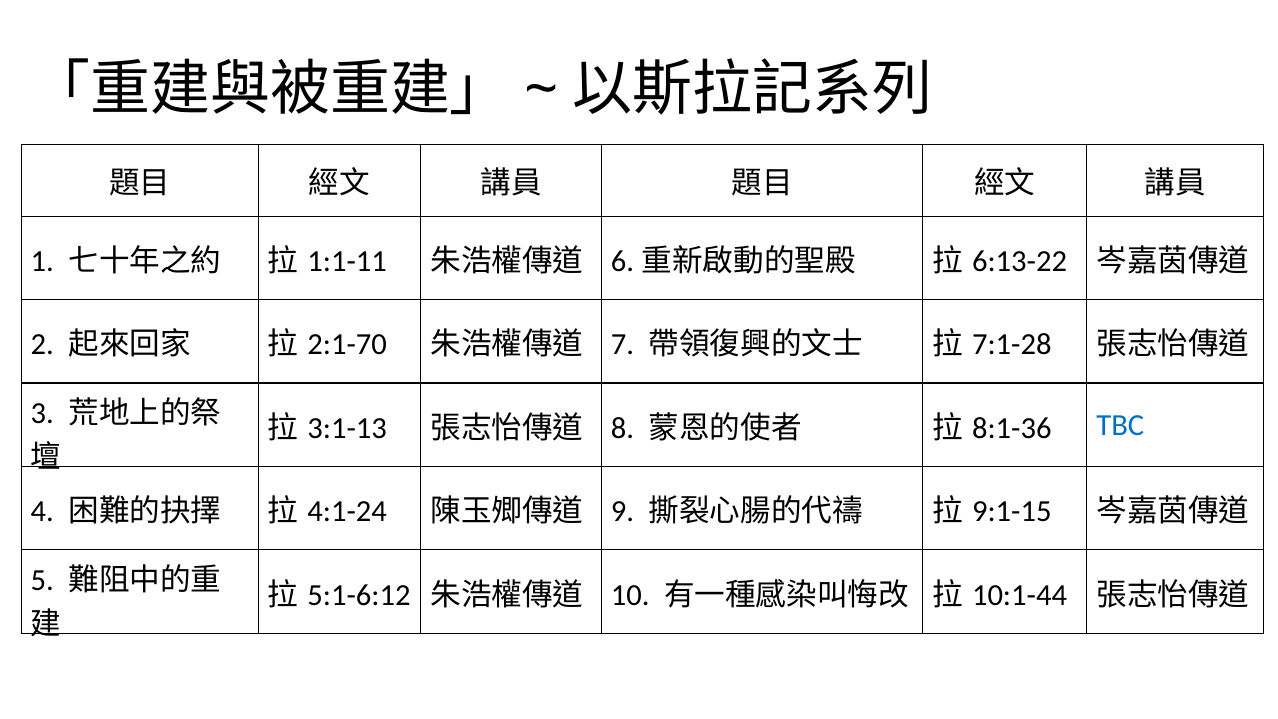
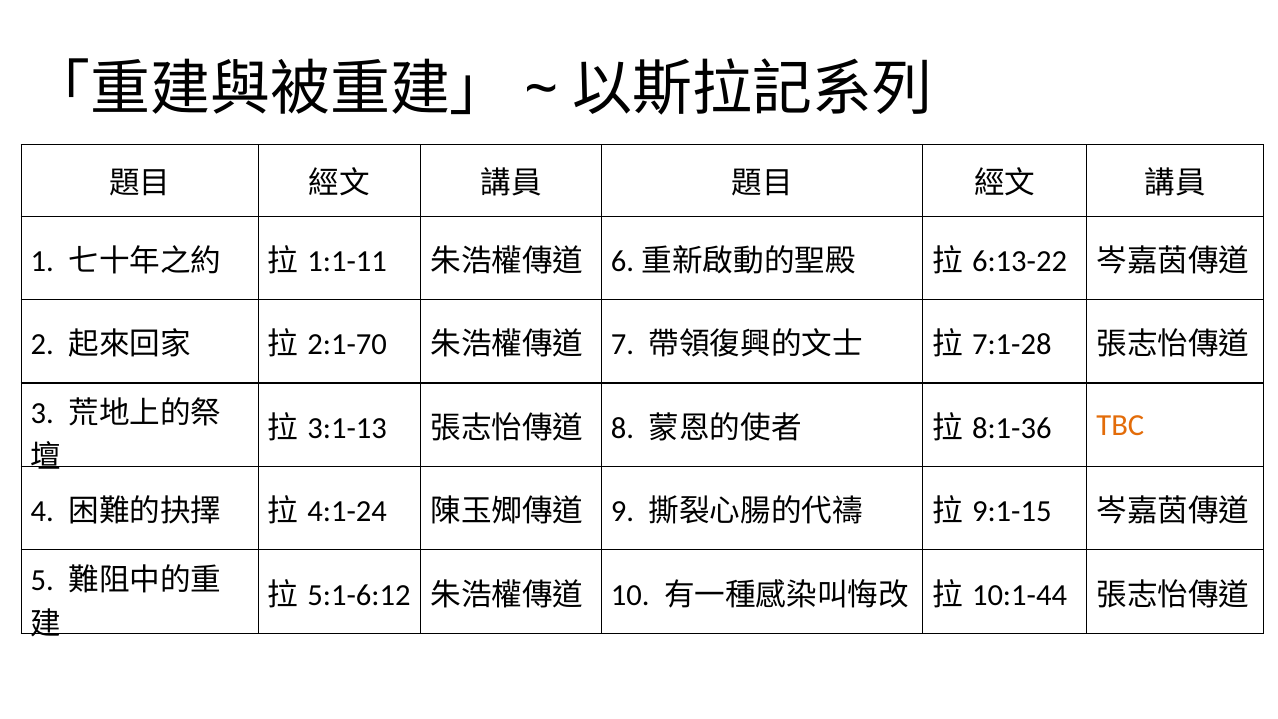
TBC colour: blue -> orange
